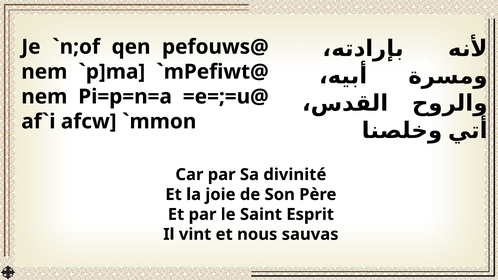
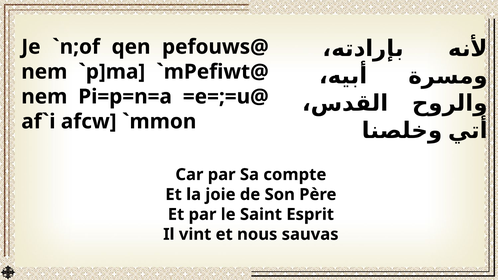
divinité: divinité -> compte
